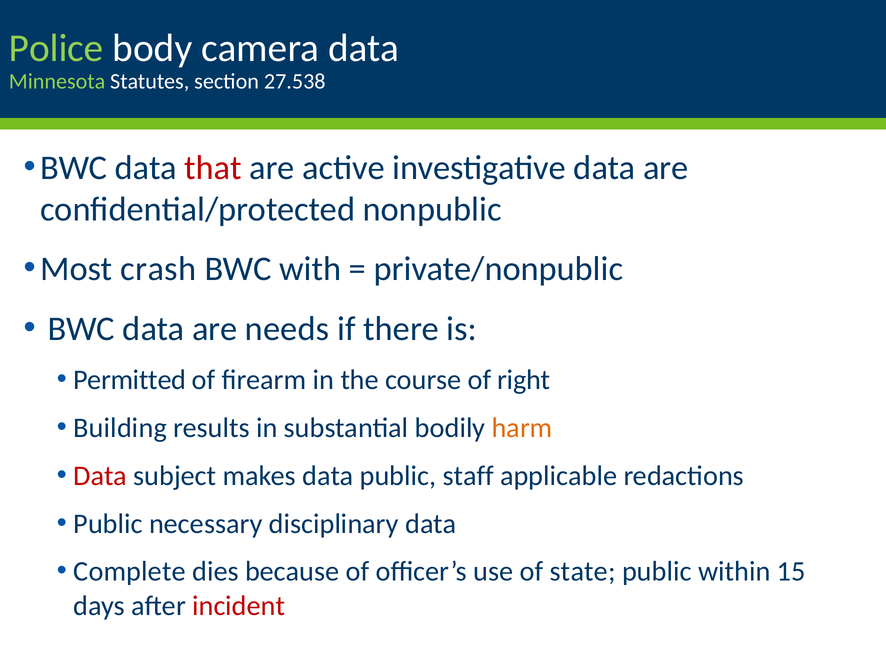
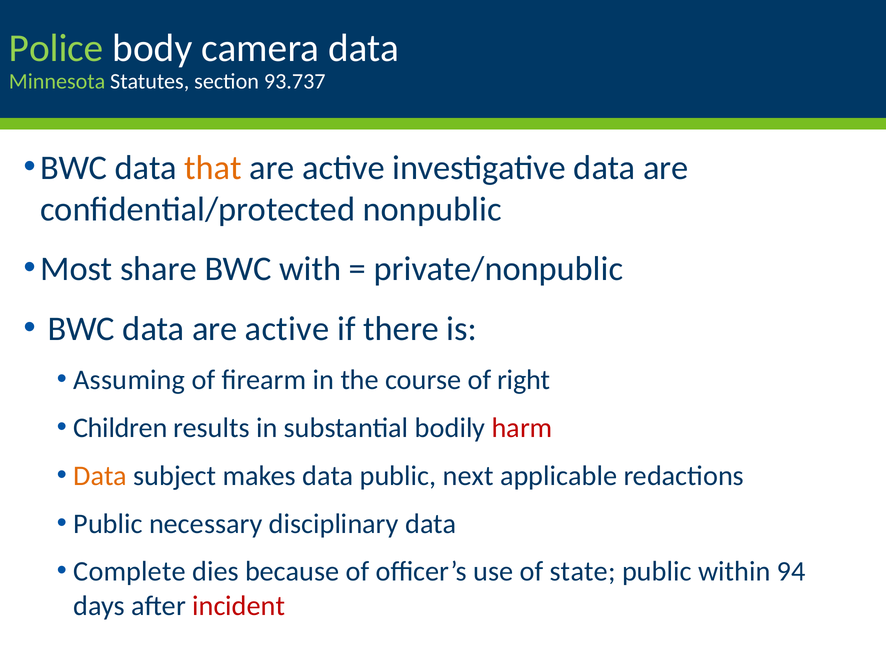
27.538: 27.538 -> 93.737
that colour: red -> orange
crash: crash -> share
data are needs: needs -> active
Permitted: Permitted -> Assuming
Building: Building -> Children
harm colour: orange -> red
Data at (100, 475) colour: red -> orange
staff: staff -> next
15: 15 -> 94
